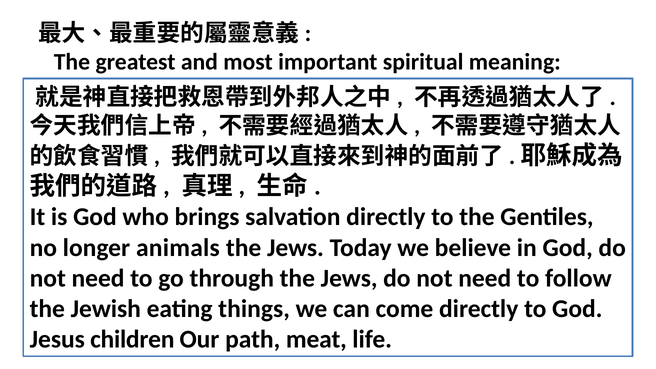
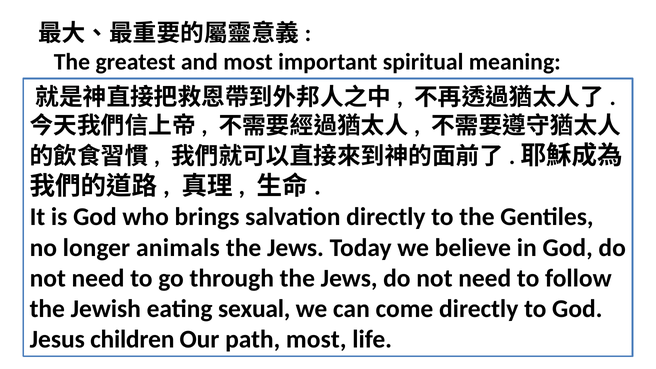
things: things -> sexual
path meat: meat -> most
